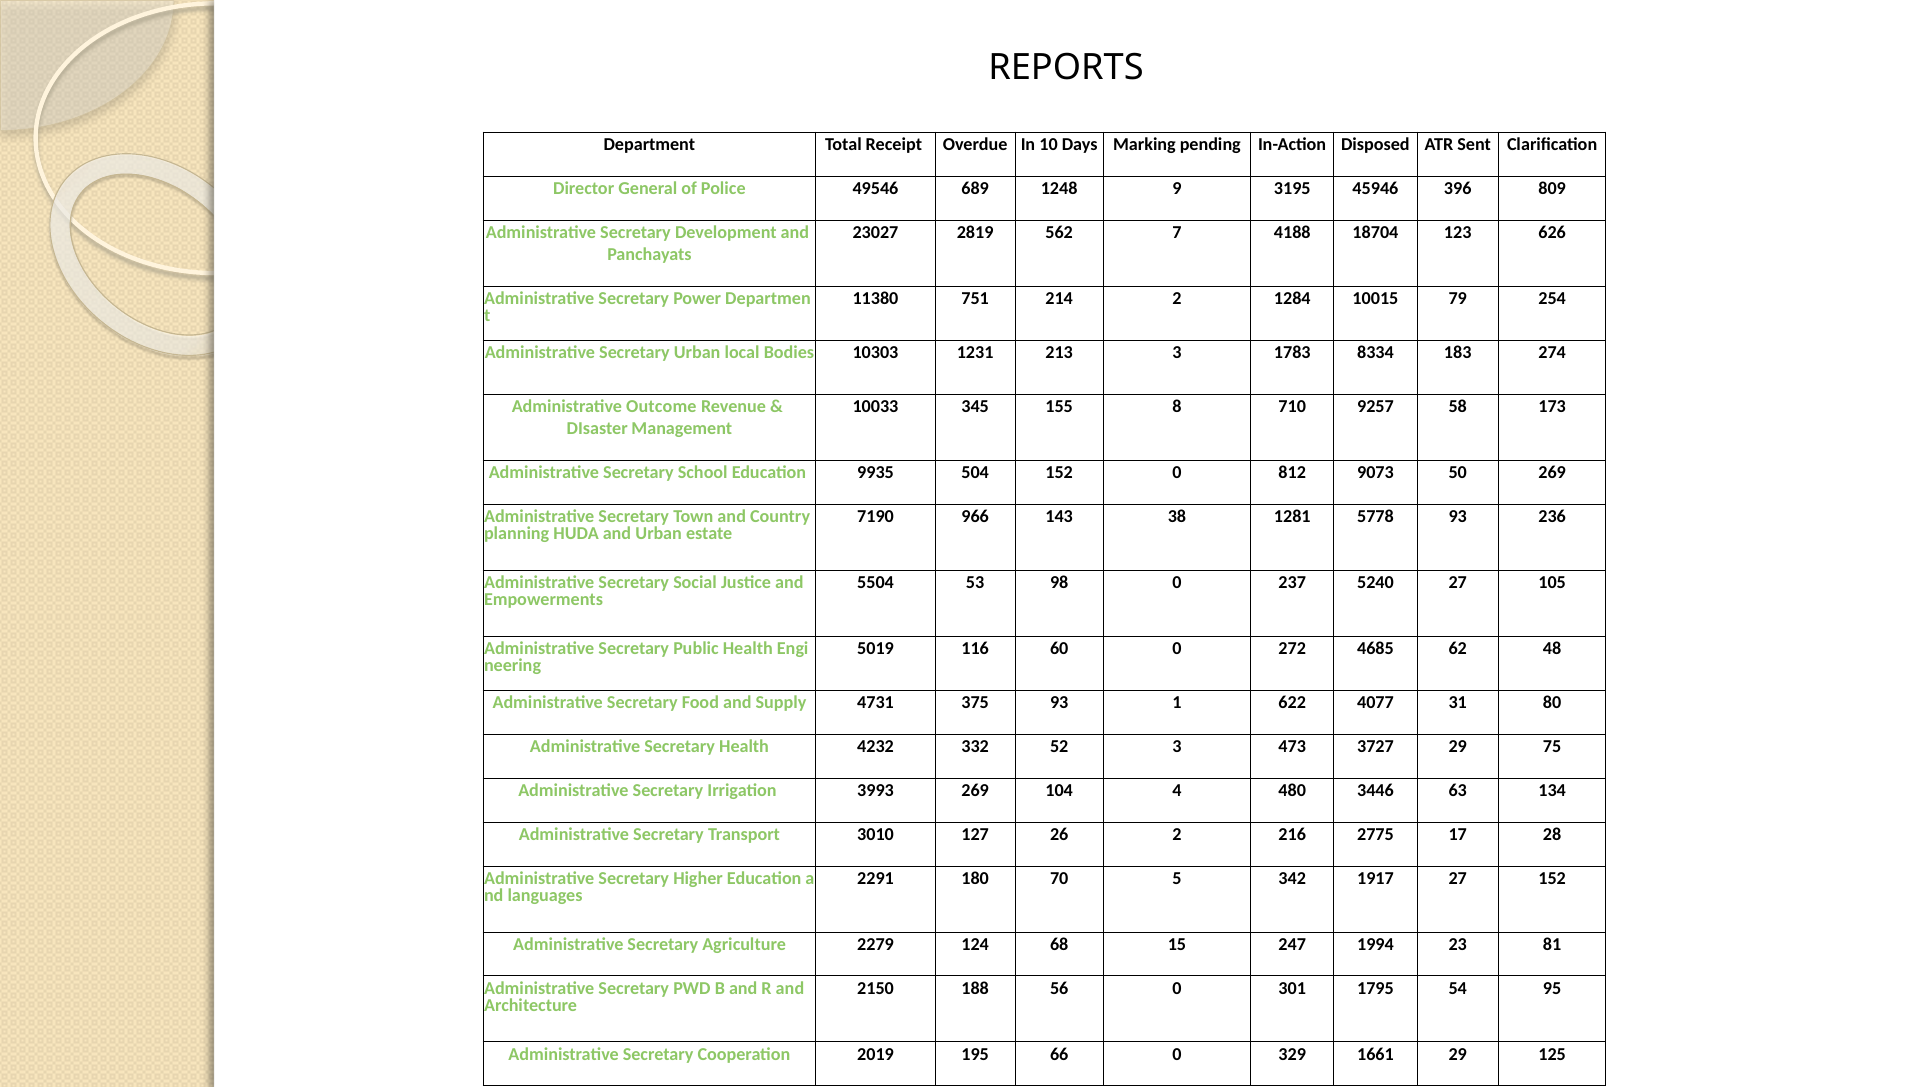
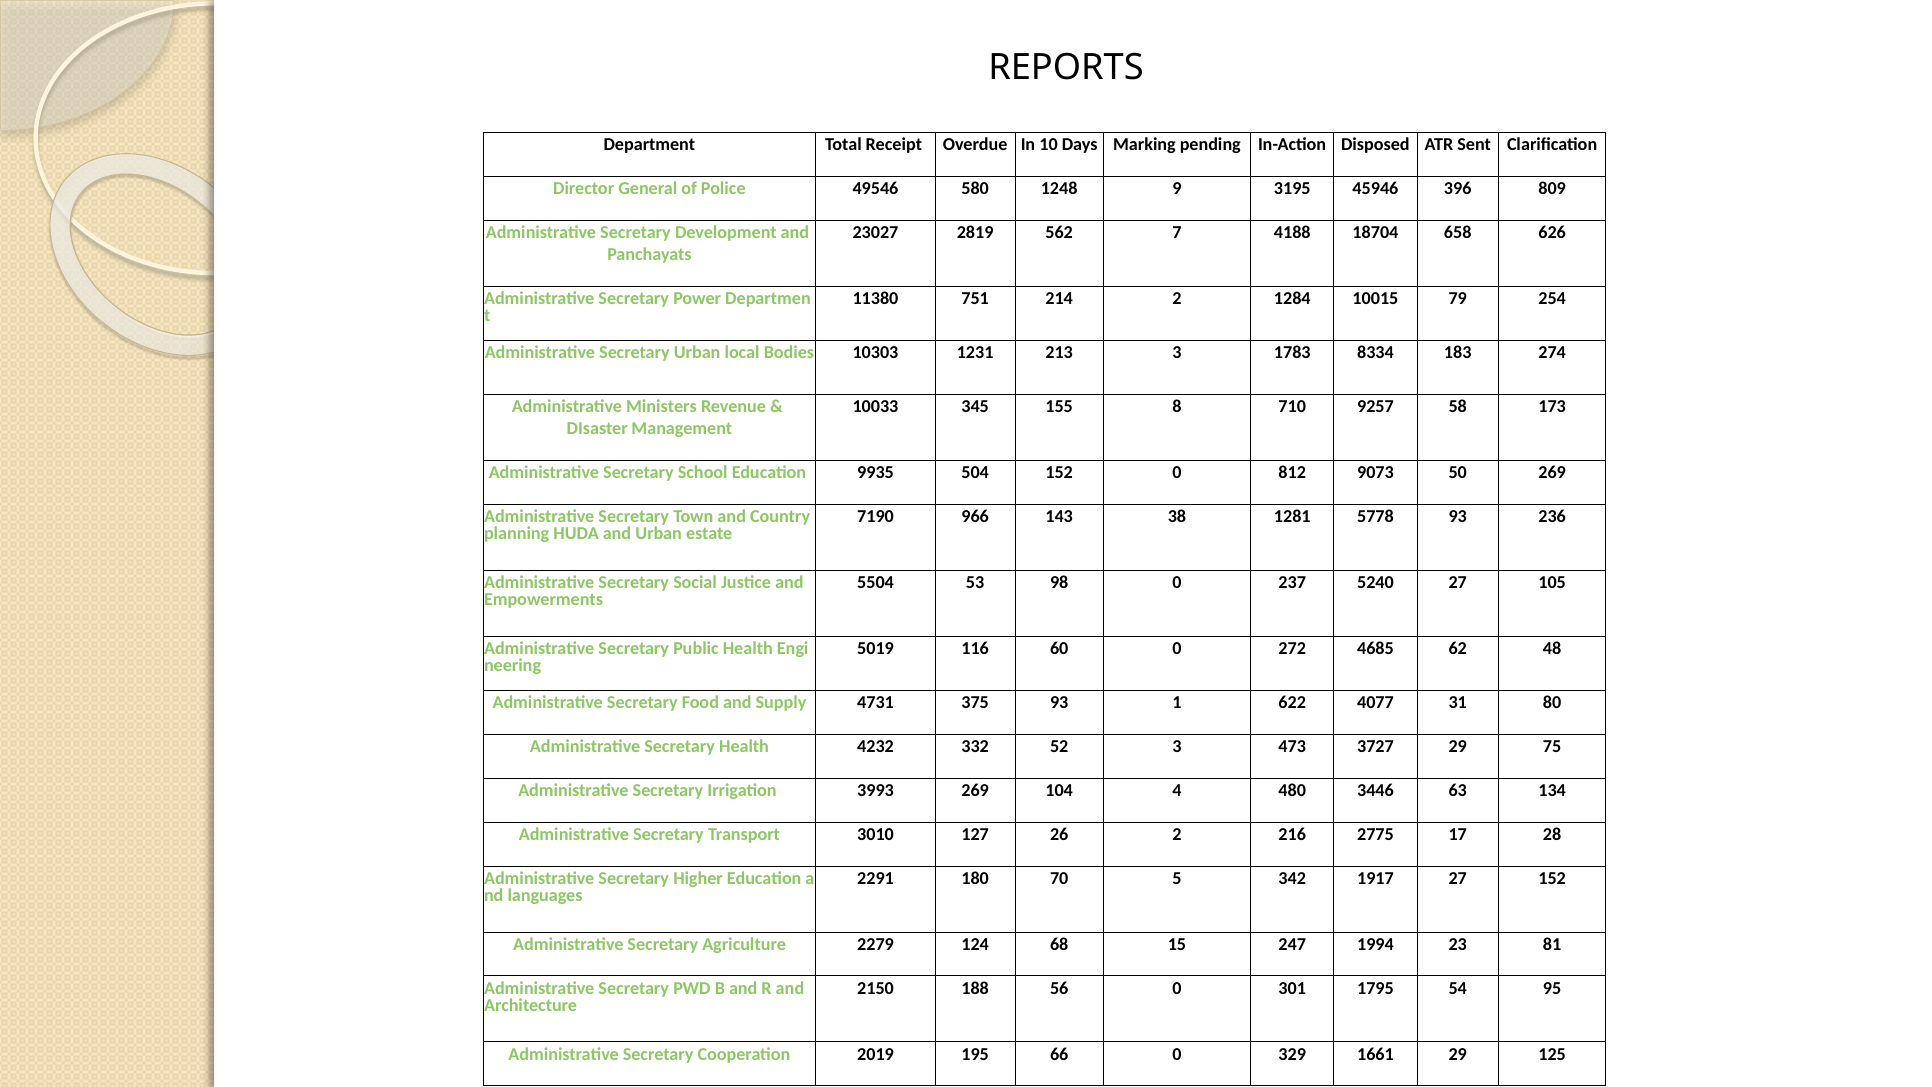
689: 689 -> 580
123: 123 -> 658
Outcome: Outcome -> Ministers
